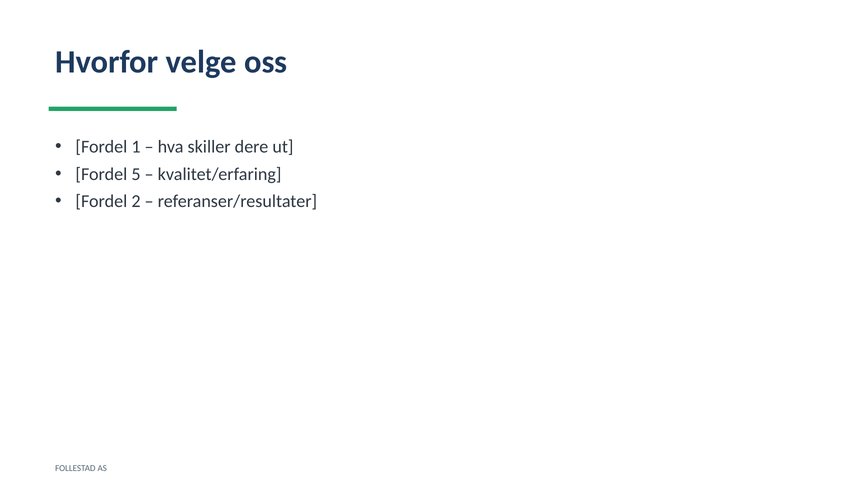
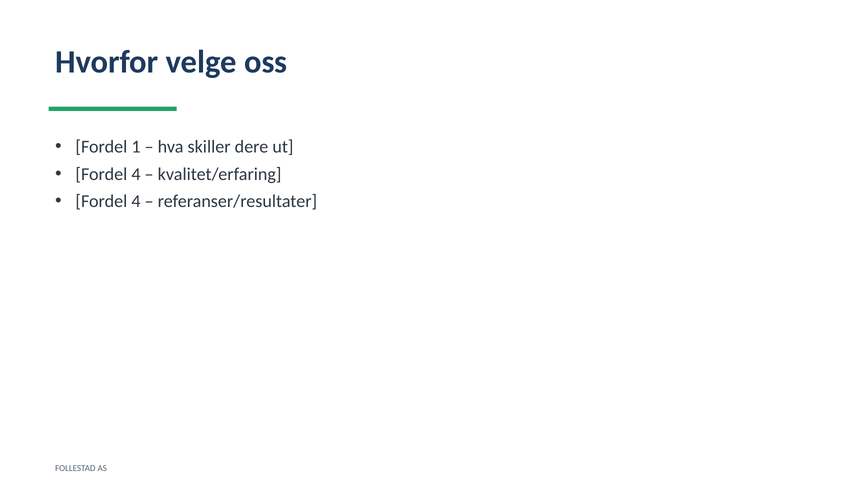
5 at (136, 174): 5 -> 4
2 at (136, 201): 2 -> 4
